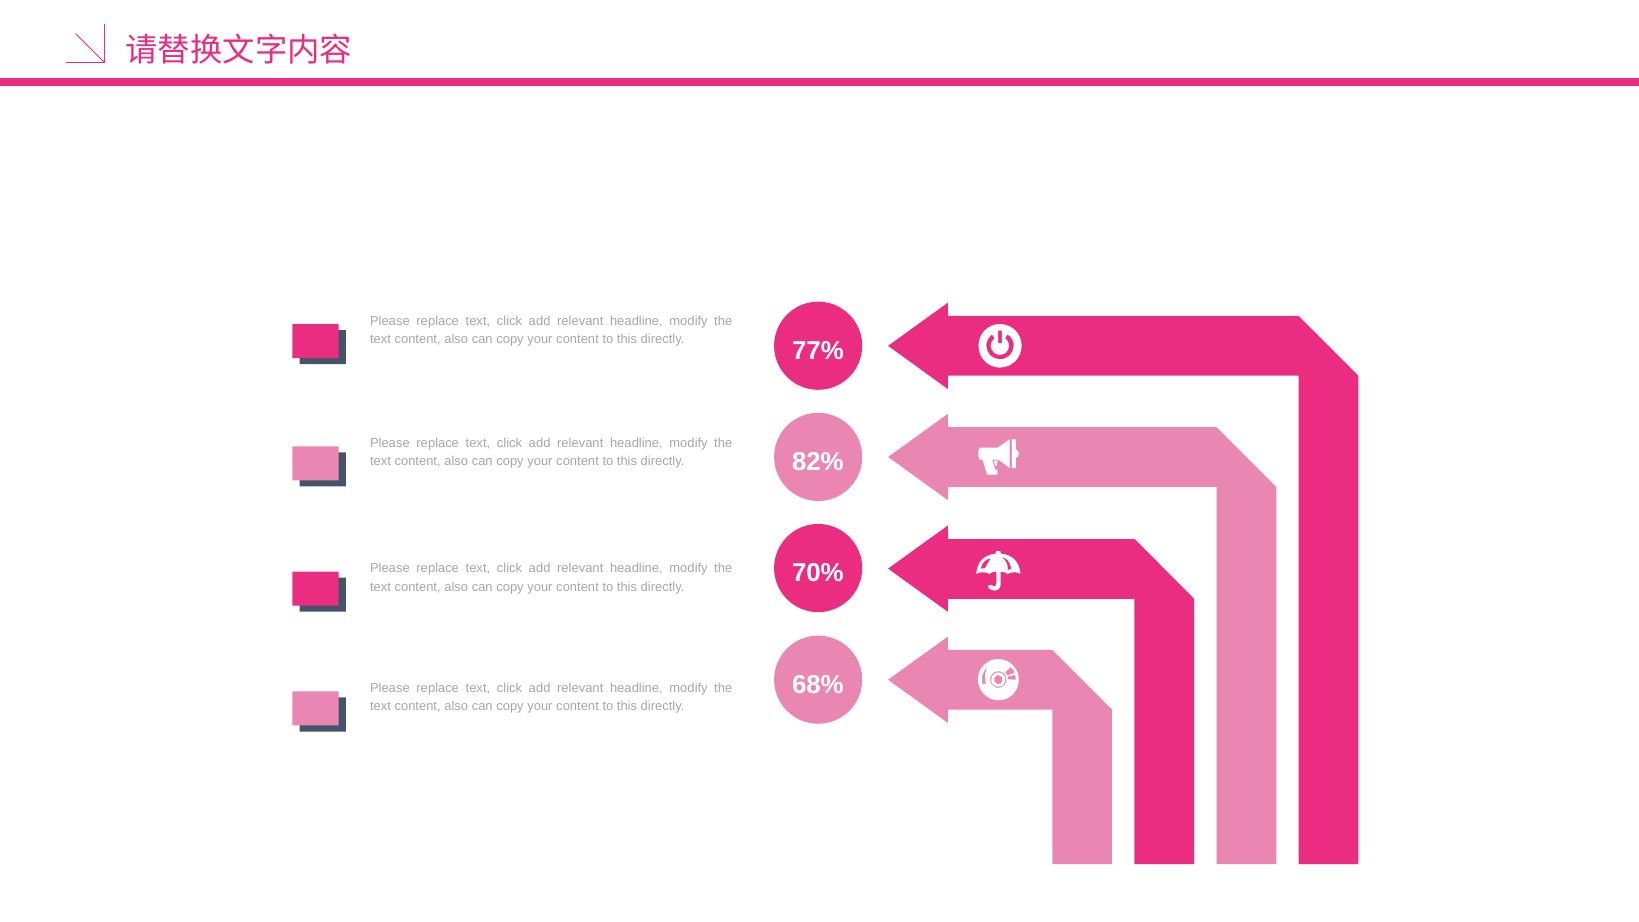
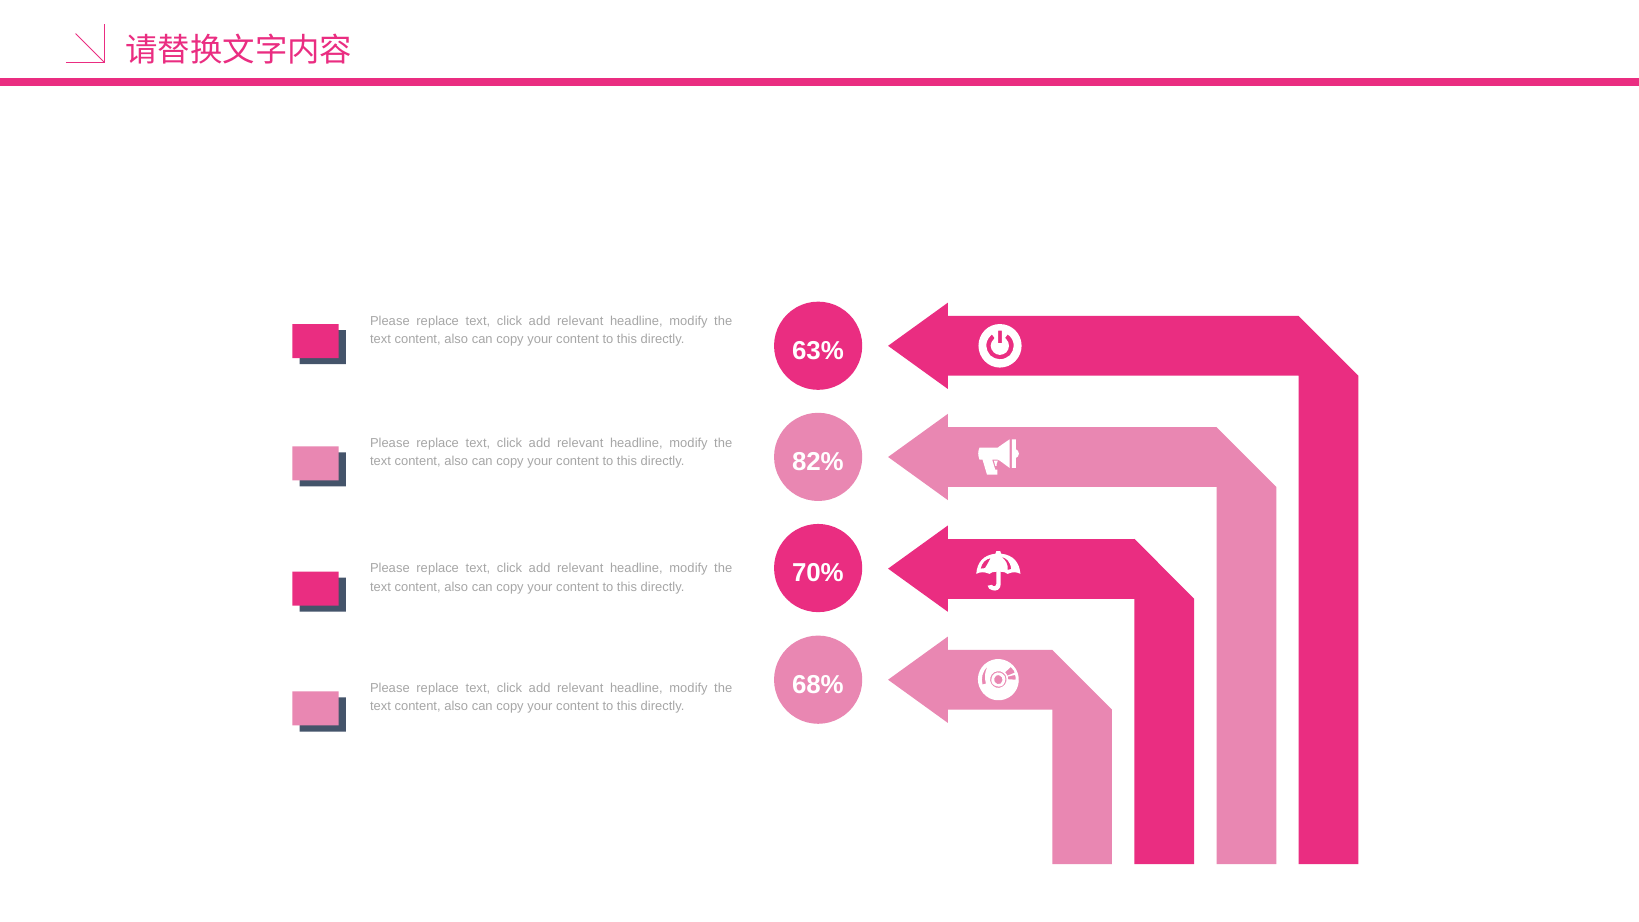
77%: 77% -> 63%
